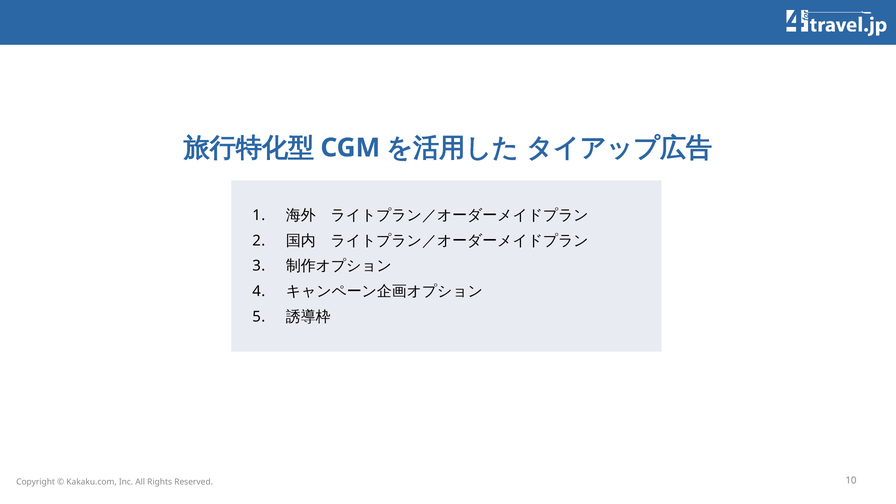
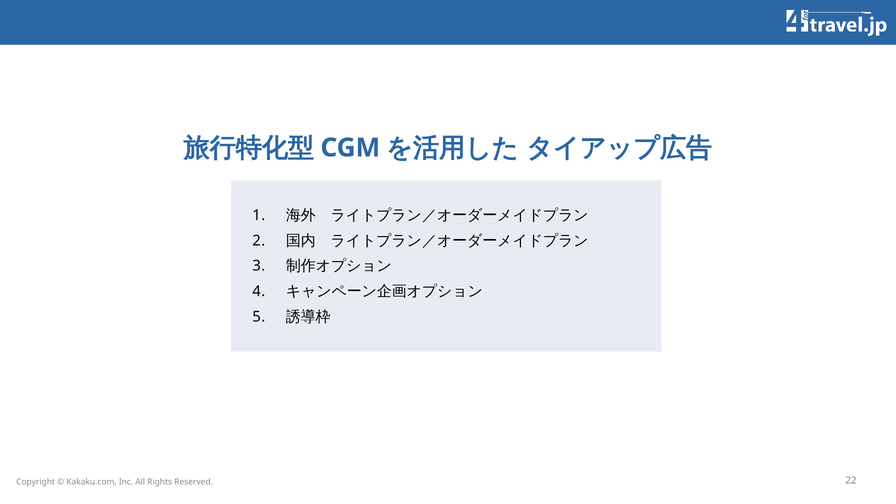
10: 10 -> 22
